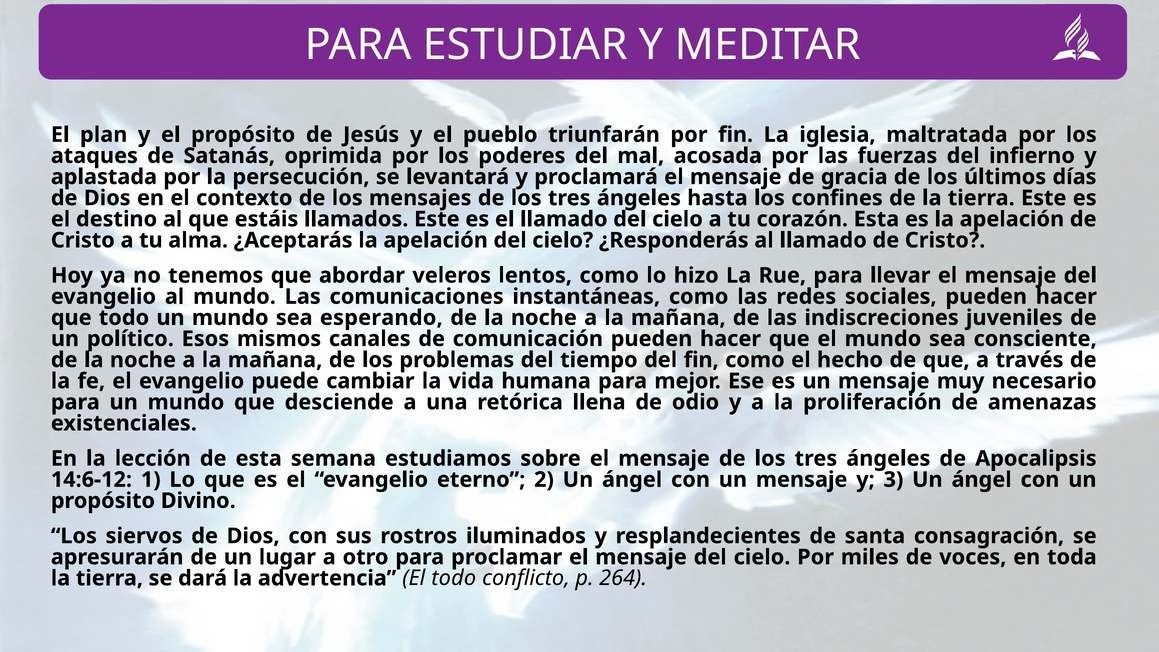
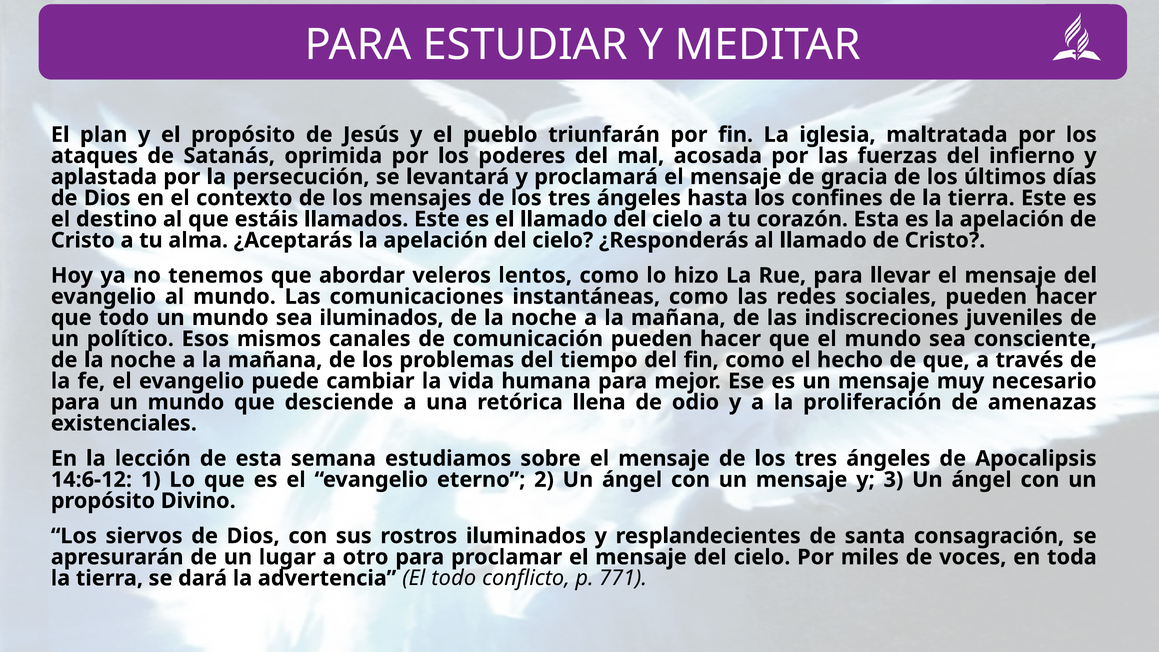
sea esperando: esperando -> iluminados
264: 264 -> 771
